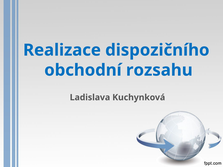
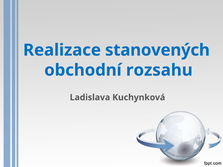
dispozičního: dispozičního -> stanovených
